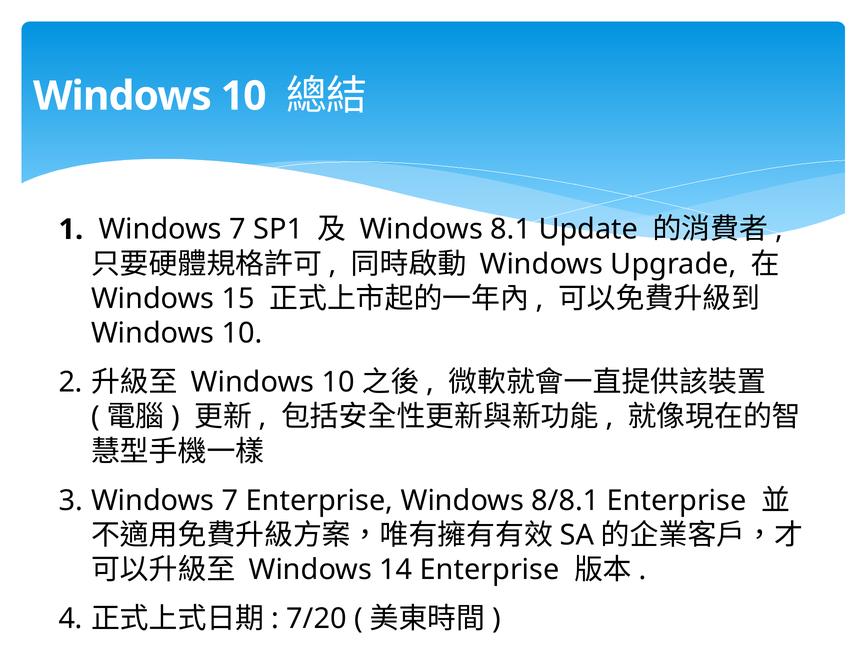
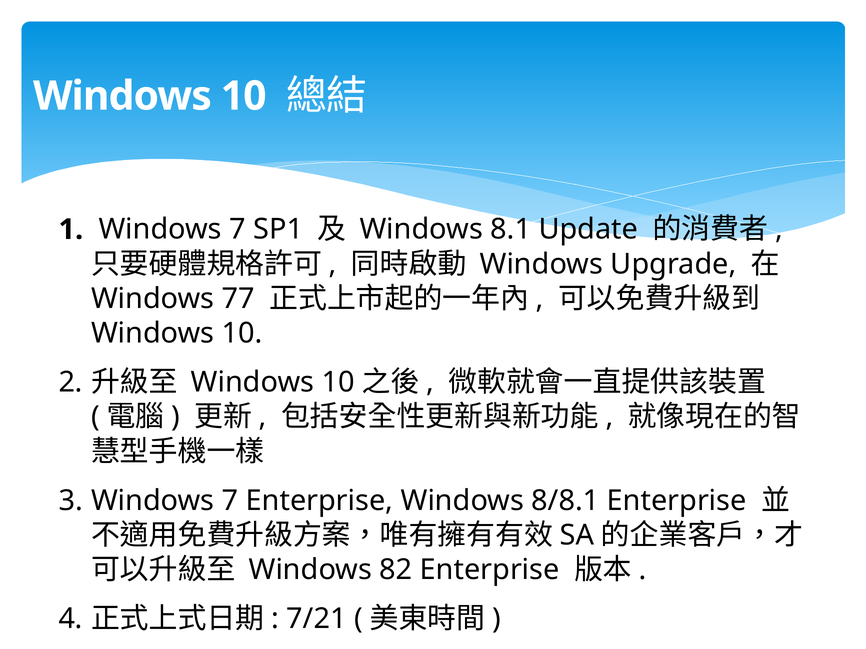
15: 15 -> 77
14: 14 -> 82
7/20: 7/20 -> 7/21
